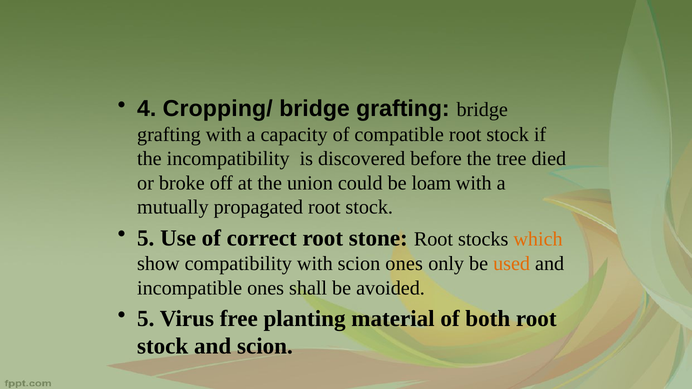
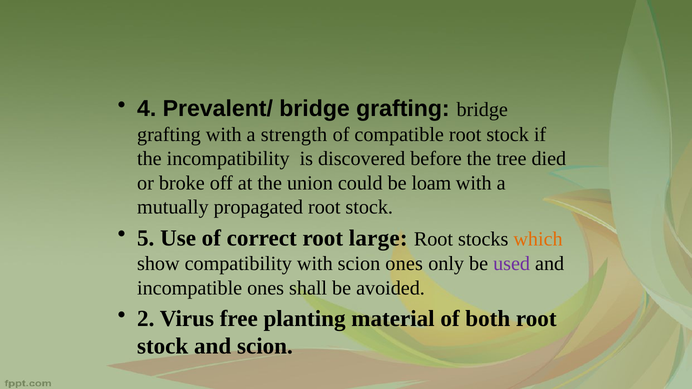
Cropping/: Cropping/ -> Prevalent/
capacity: capacity -> strength
stone: stone -> large
used colour: orange -> purple
5 at (146, 319): 5 -> 2
